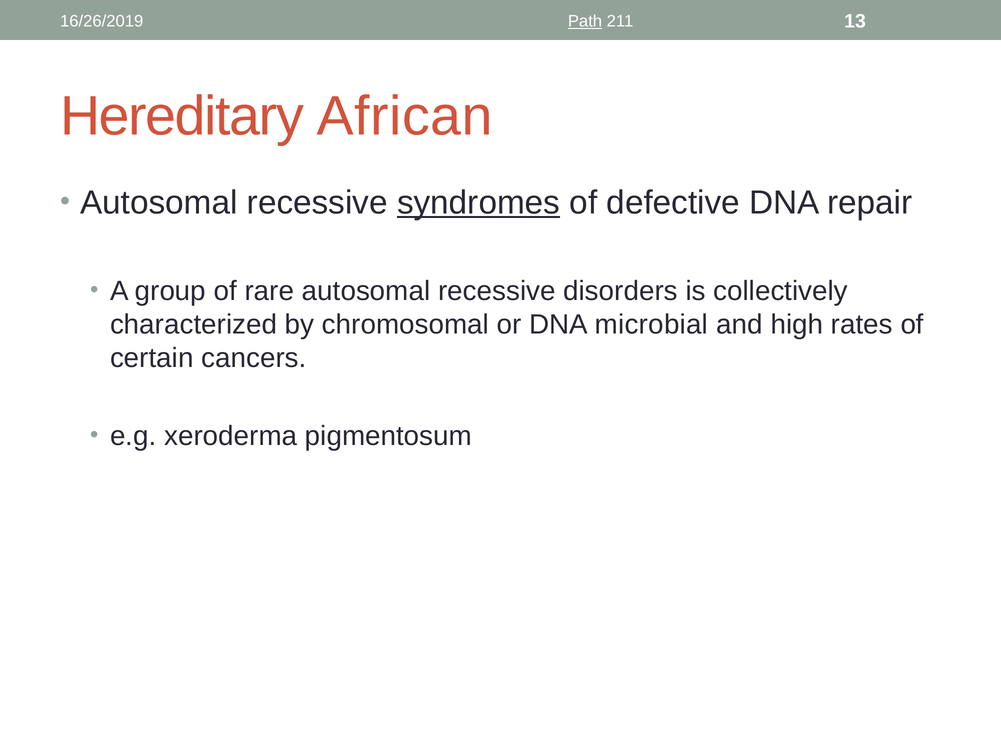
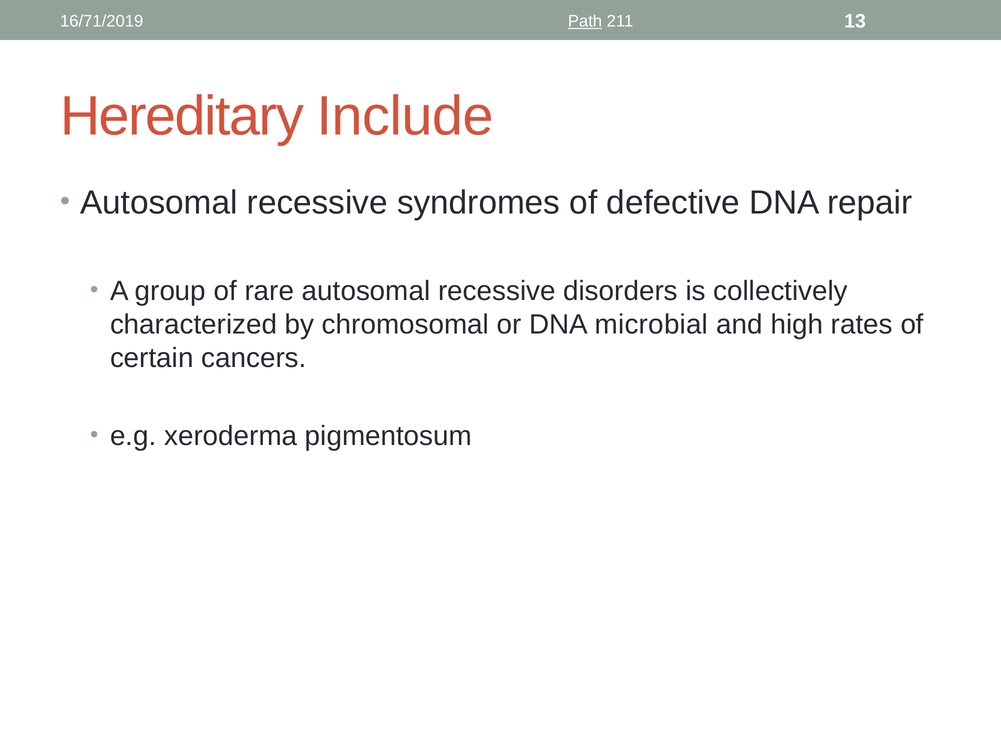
16/26/2019: 16/26/2019 -> 16/71/2019
African: African -> Include
syndromes underline: present -> none
